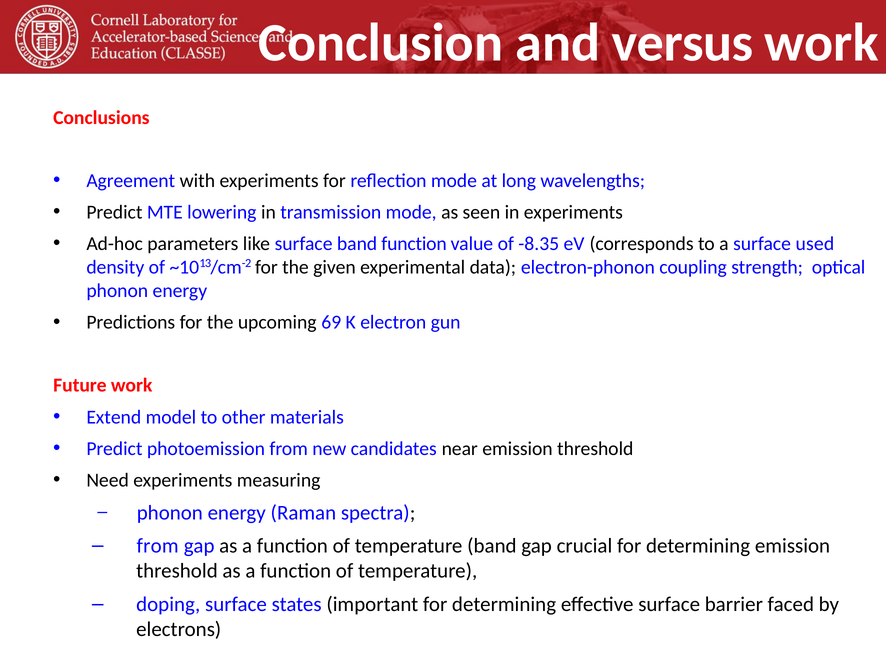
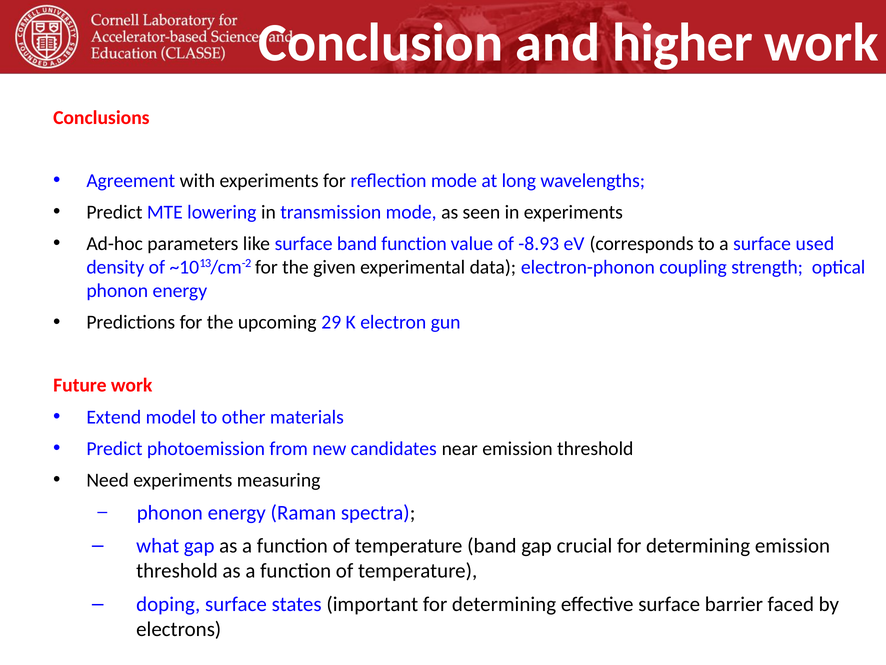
versus: versus -> higher
-8.35: -8.35 -> -8.93
69: 69 -> 29
from at (158, 546): from -> what
